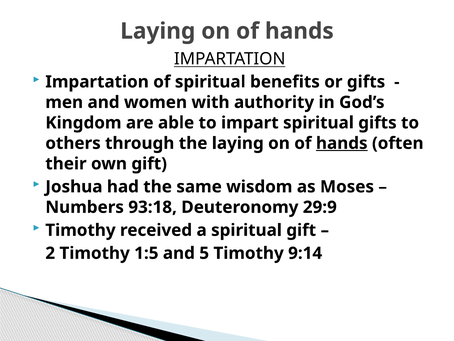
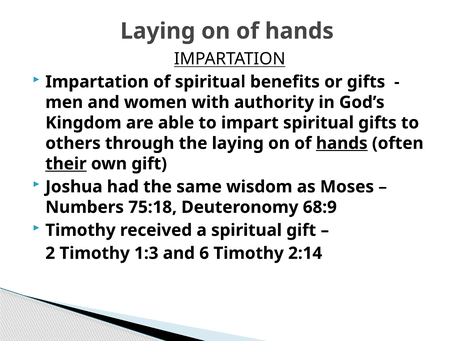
their underline: none -> present
93:18: 93:18 -> 75:18
29:9: 29:9 -> 68:9
1:5: 1:5 -> 1:3
5: 5 -> 6
9:14: 9:14 -> 2:14
